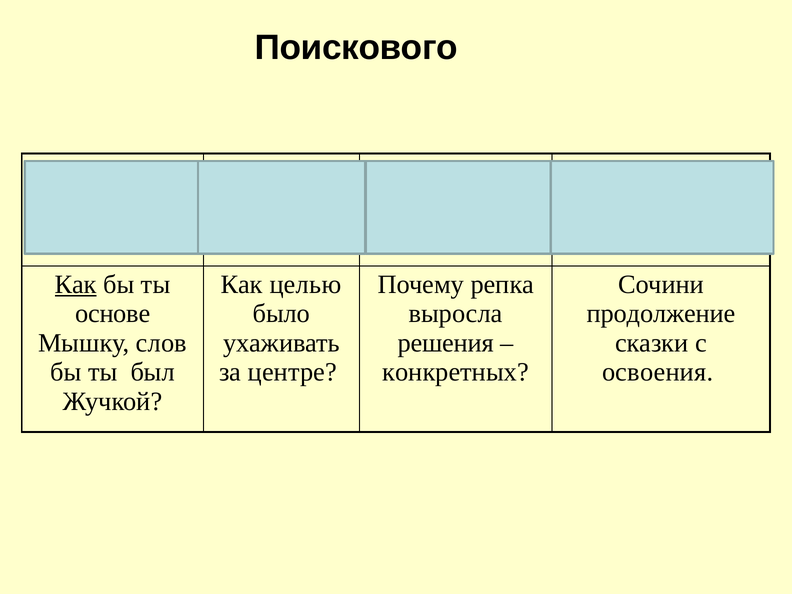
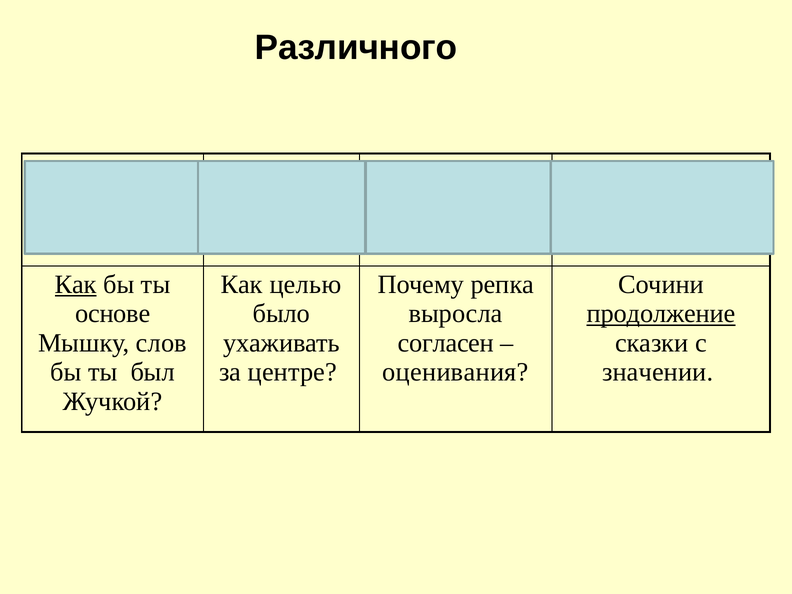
Поискового: Поискового -> Различного
продолжение underline: none -> present
решения: решения -> согласен
конкретных: конкретных -> оценивания
освоения: освоения -> значении
